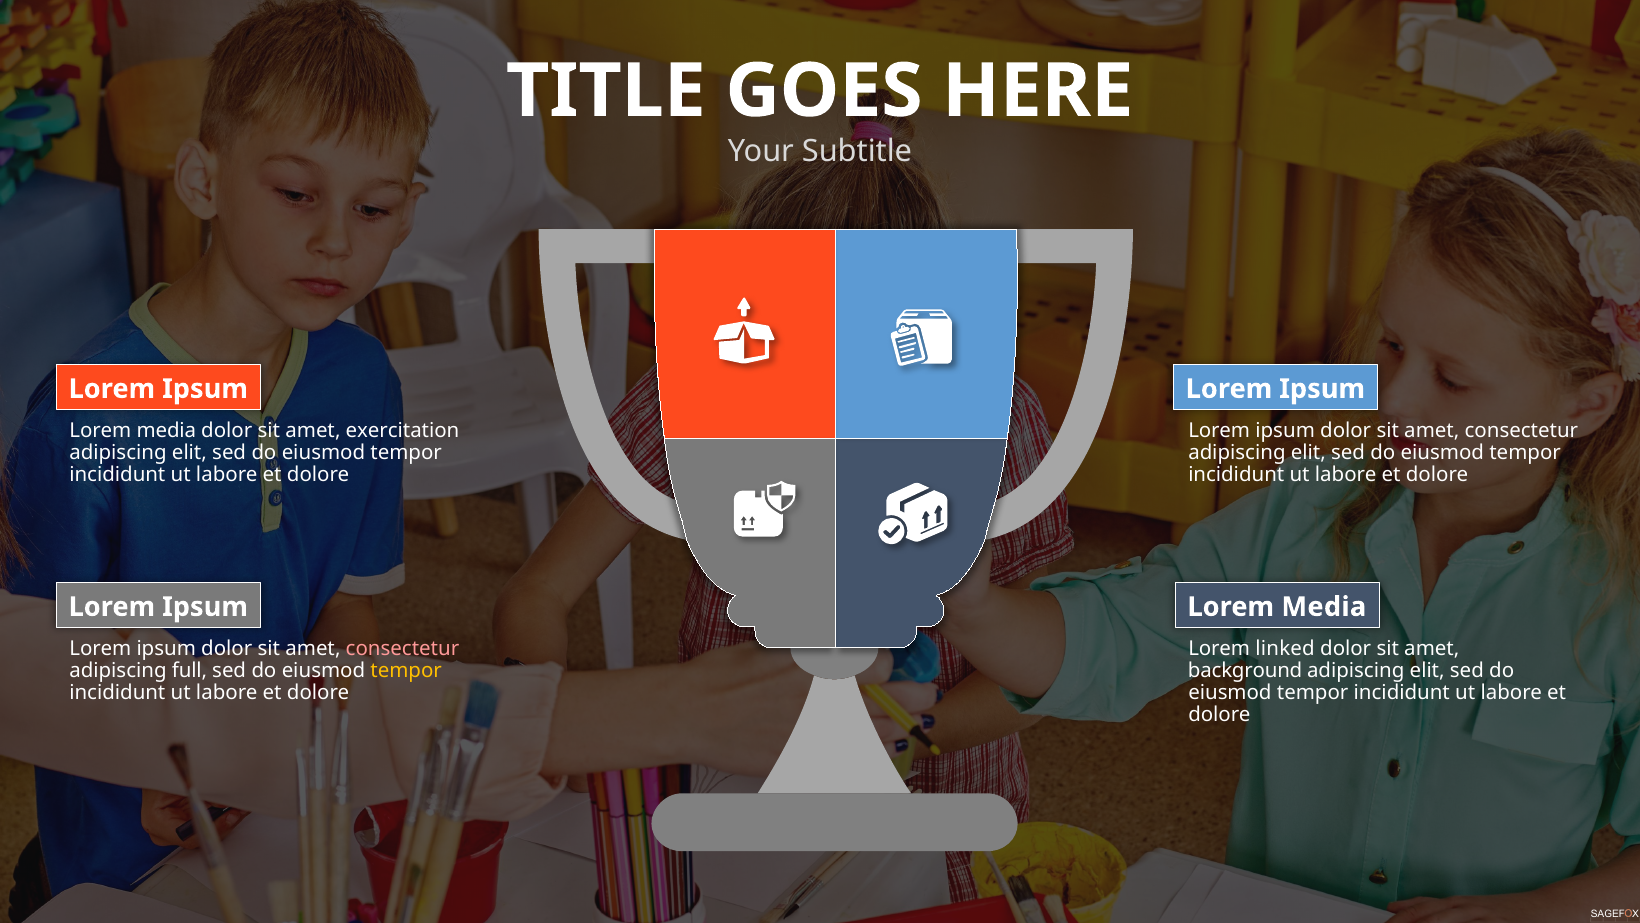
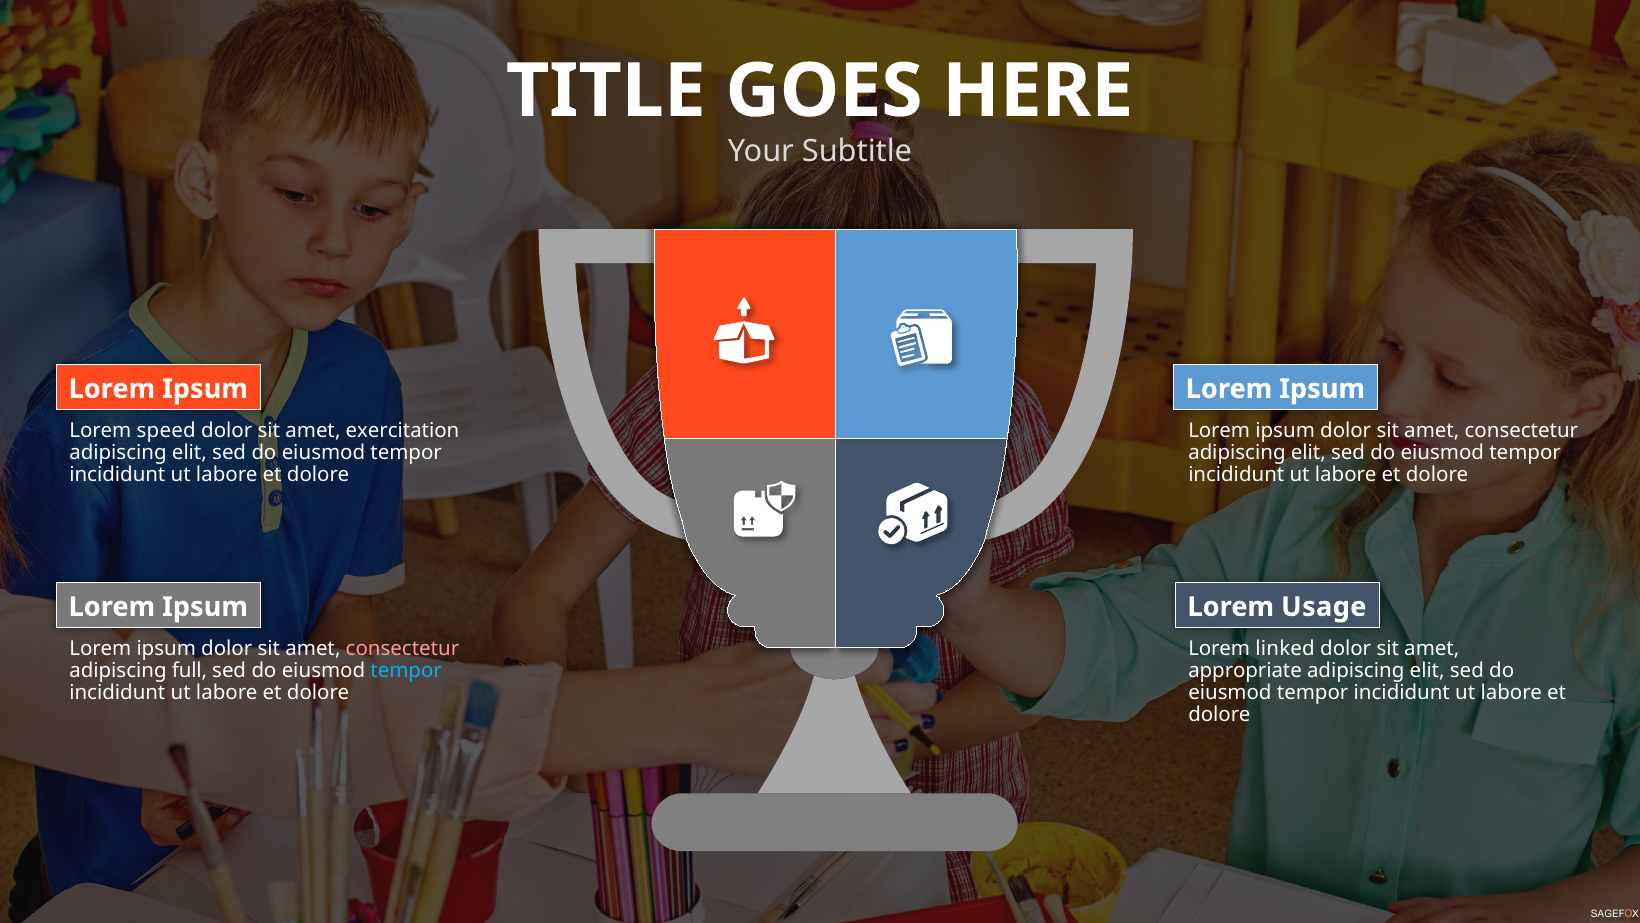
media at (166, 430): media -> speed
Media at (1324, 607): Media -> Usage
tempor at (406, 670) colour: yellow -> light blue
background: background -> appropriate
